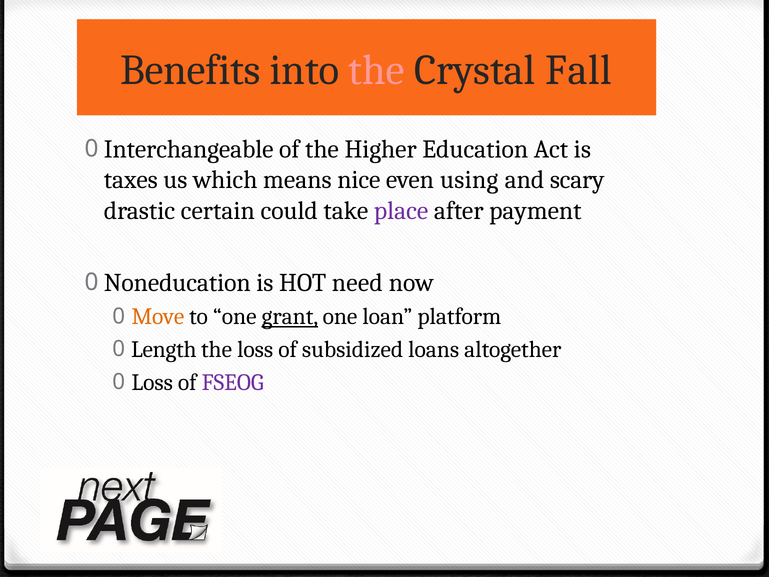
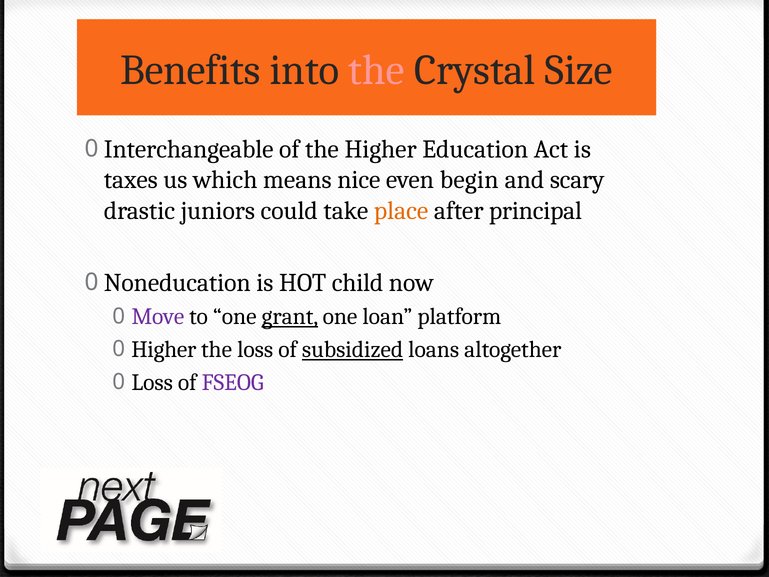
Fall: Fall -> Size
using: using -> begin
certain: certain -> juniors
place colour: purple -> orange
payment: payment -> principal
need: need -> child
Move colour: orange -> purple
Length at (164, 349): Length -> Higher
subsidized underline: none -> present
